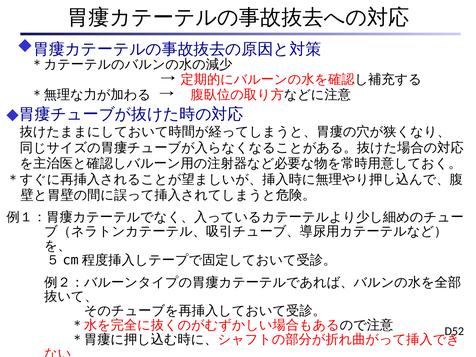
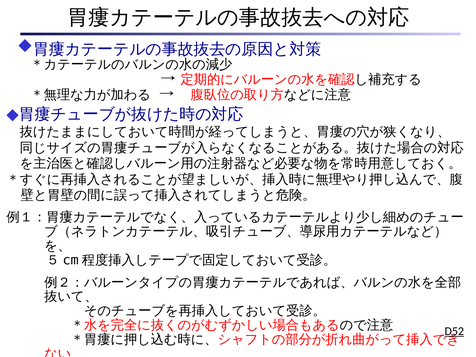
D52 underline: none -> present
